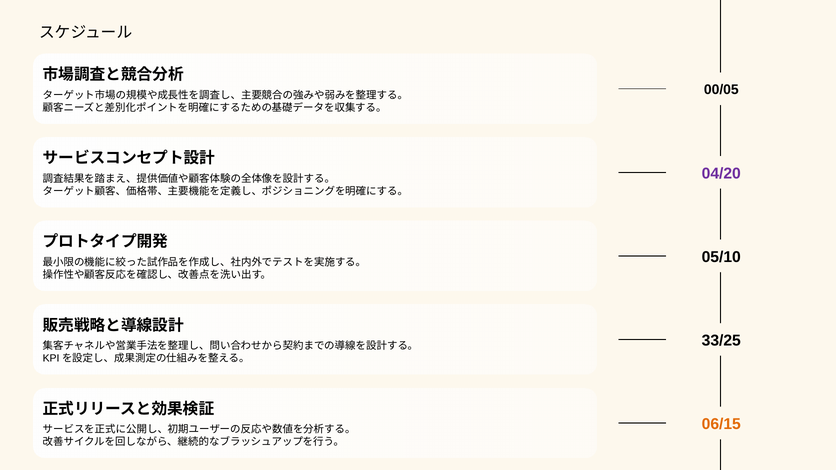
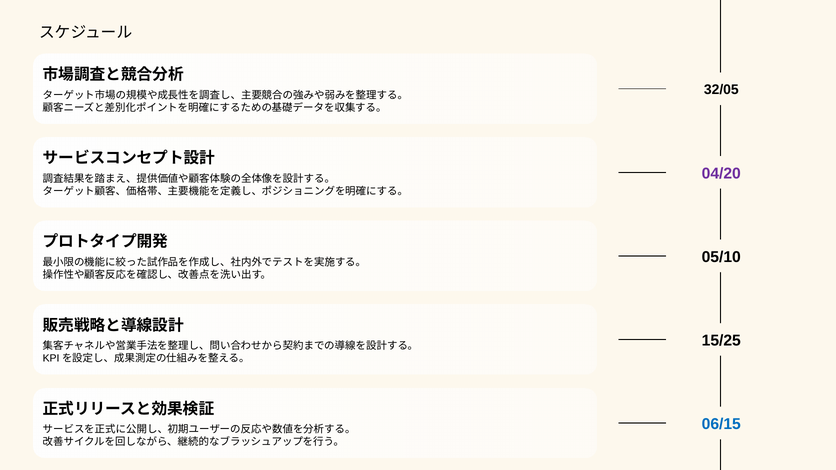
00/05: 00/05 -> 32/05
33/25: 33/25 -> 15/25
06/15 colour: orange -> blue
